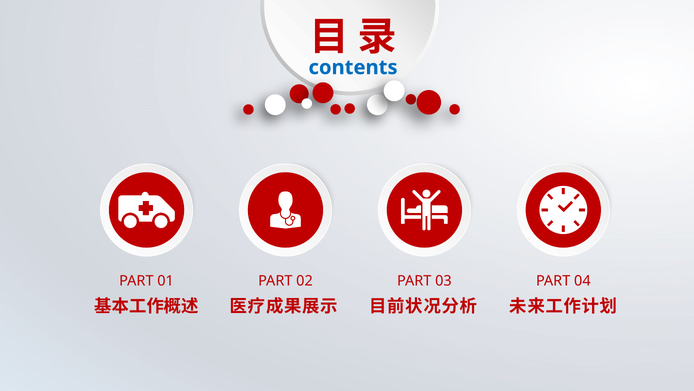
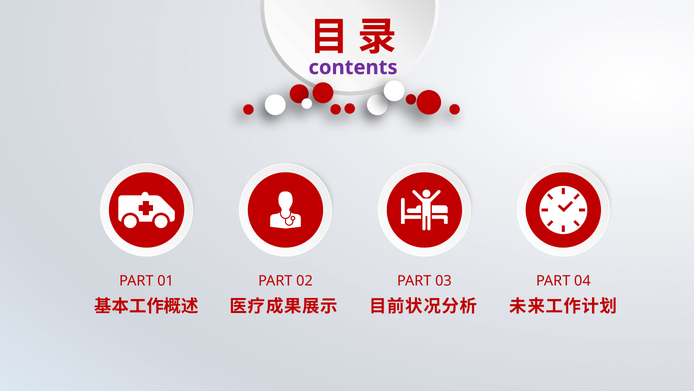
contents colour: blue -> purple
